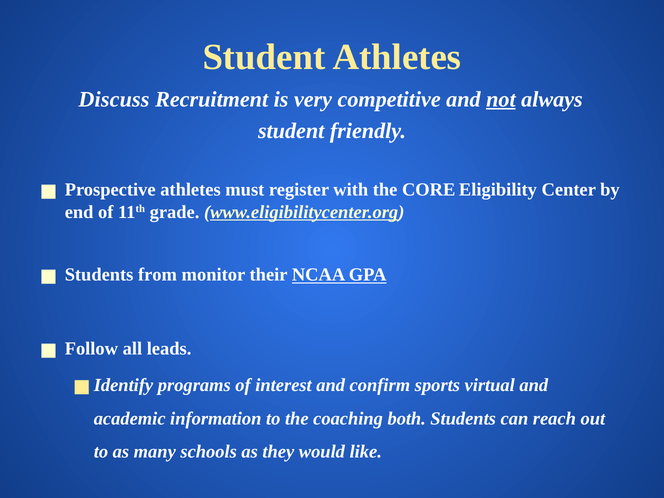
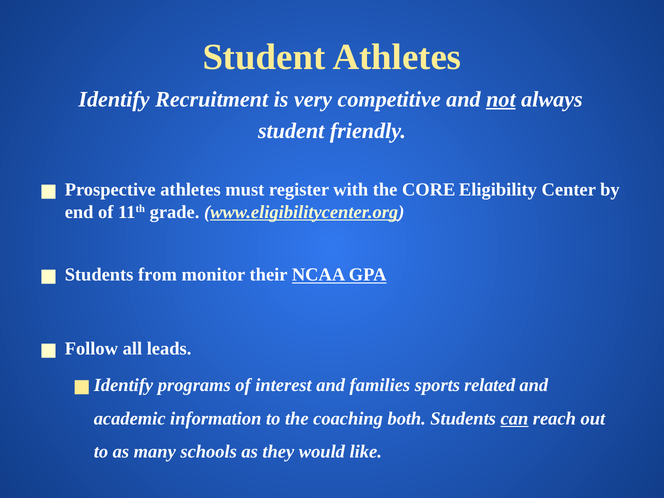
Discuss: Discuss -> Identify
confirm: confirm -> families
virtual: virtual -> related
can underline: none -> present
